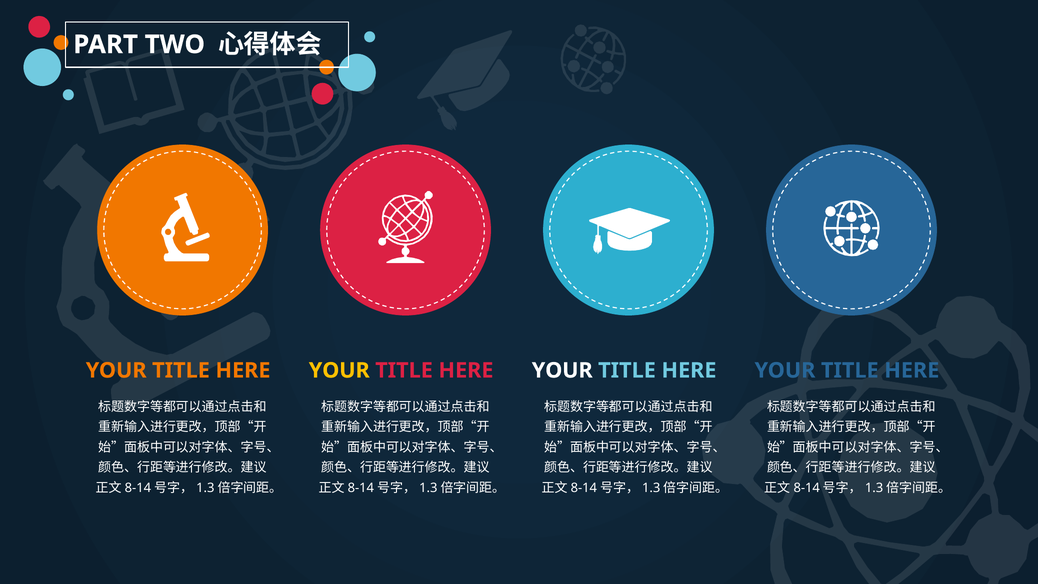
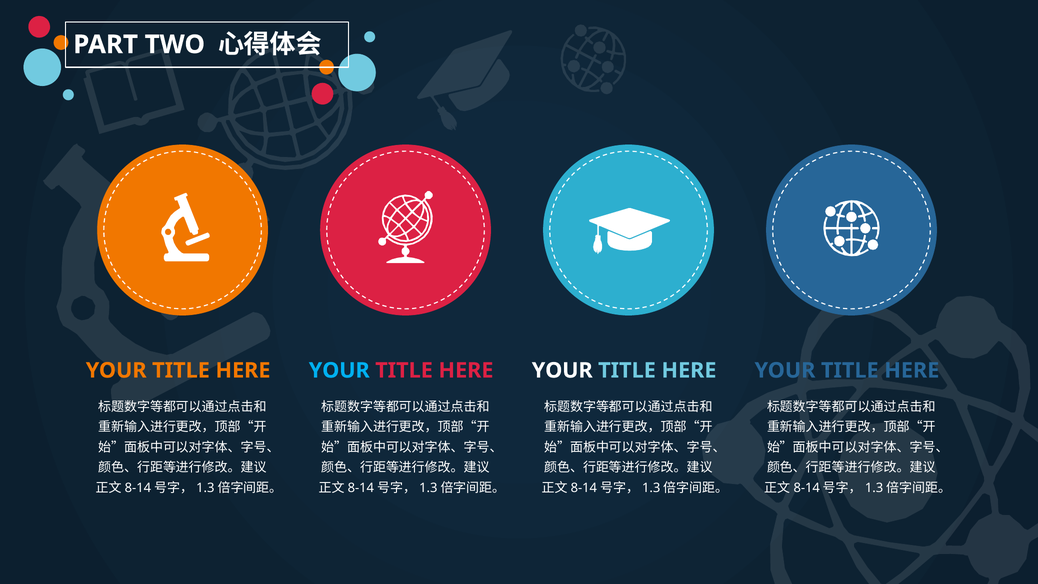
YOUR at (339, 370) colour: yellow -> light blue
